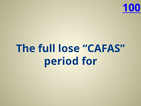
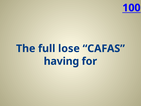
period: period -> having
